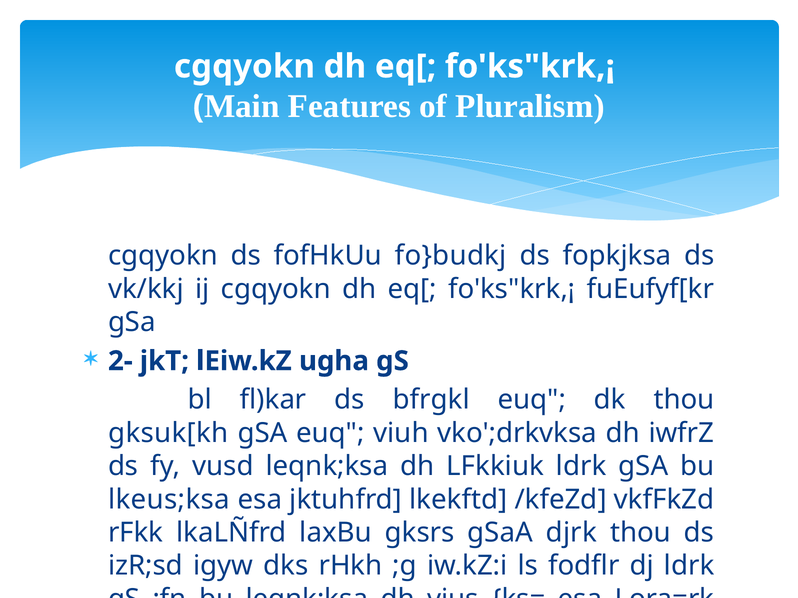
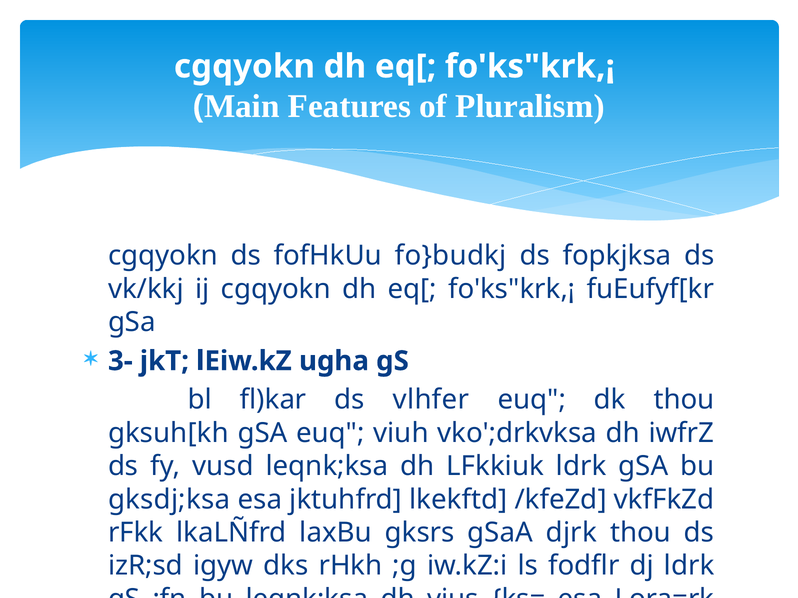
2-: 2- -> 3-
bfrgkl: bfrgkl -> vlhfer
gksuk[kh: gksuk[kh -> gksuh[kh
lkeus;ksa: lkeus;ksa -> gksdj;ksa
